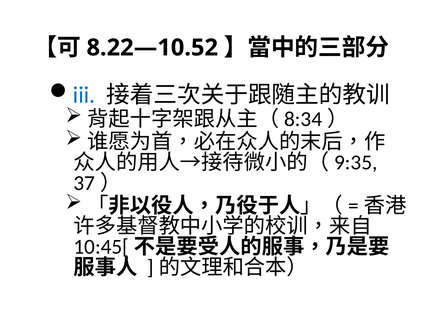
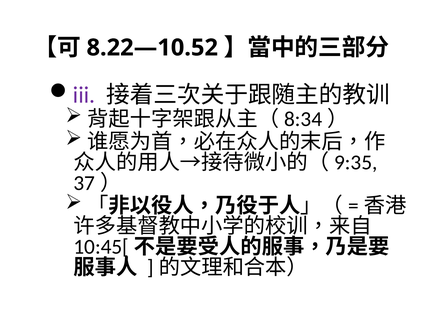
iii colour: blue -> purple
